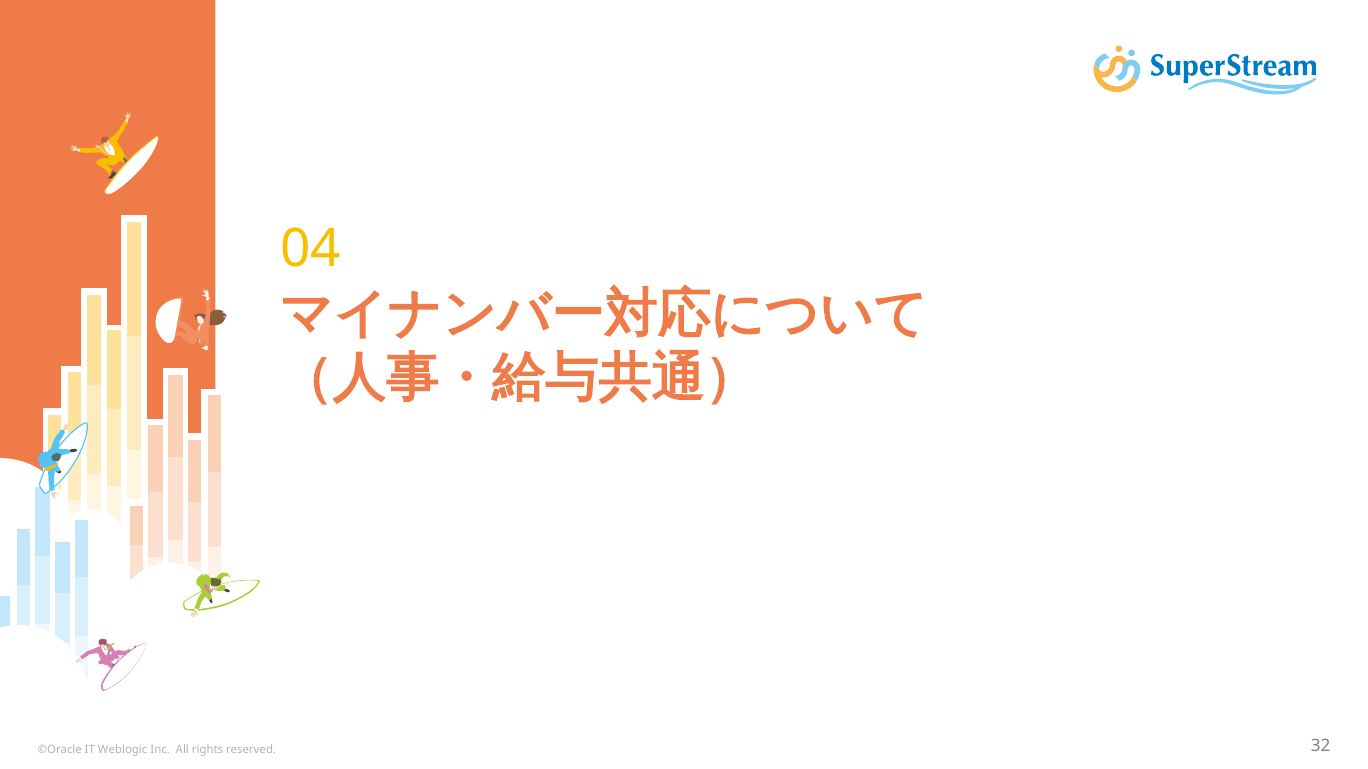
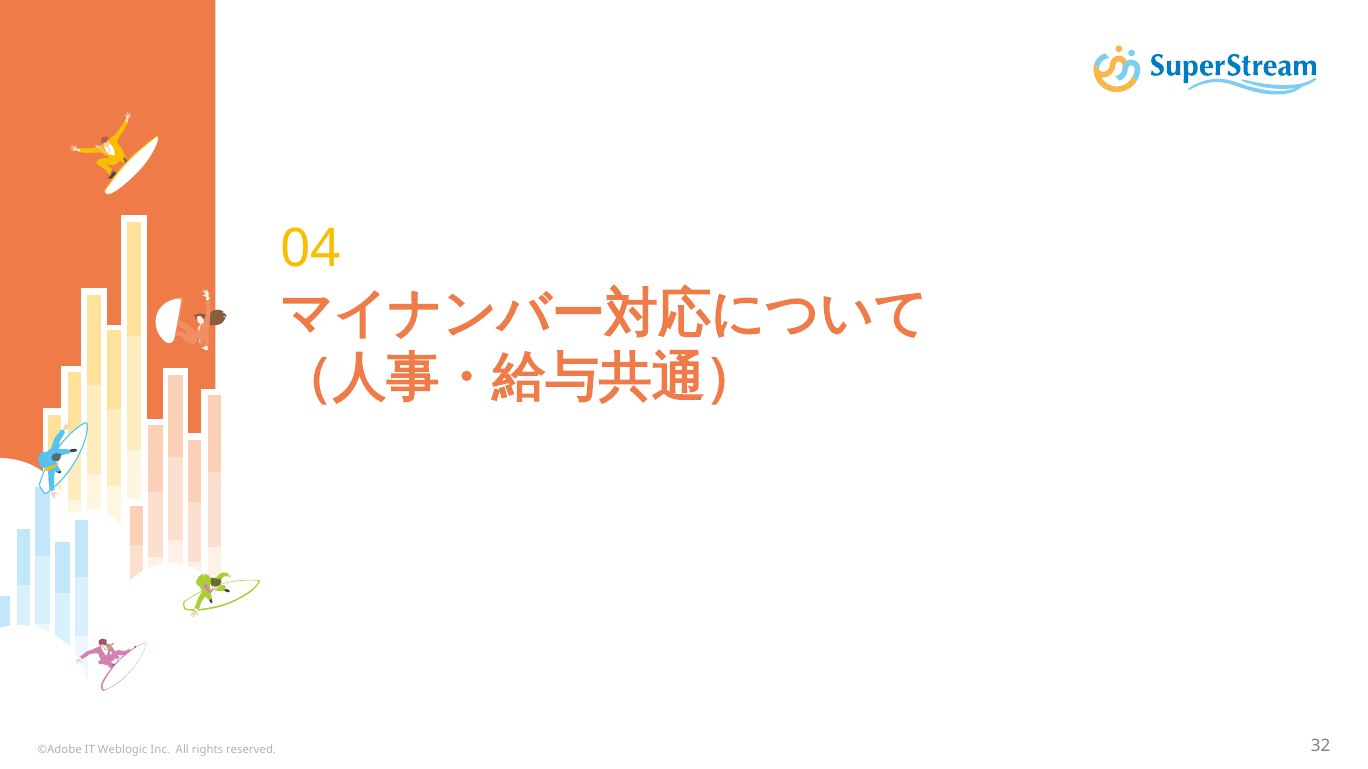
©Oracle: ©Oracle -> ©Adobe
